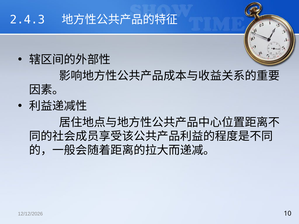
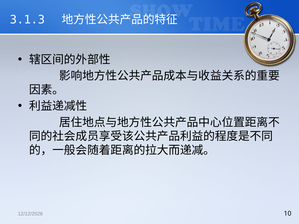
2.4.3: 2.4.3 -> 3.1.3
